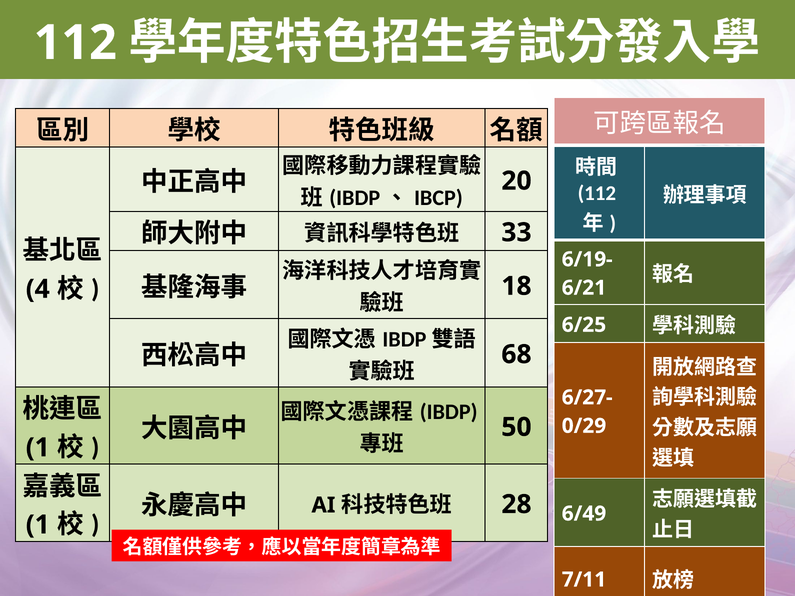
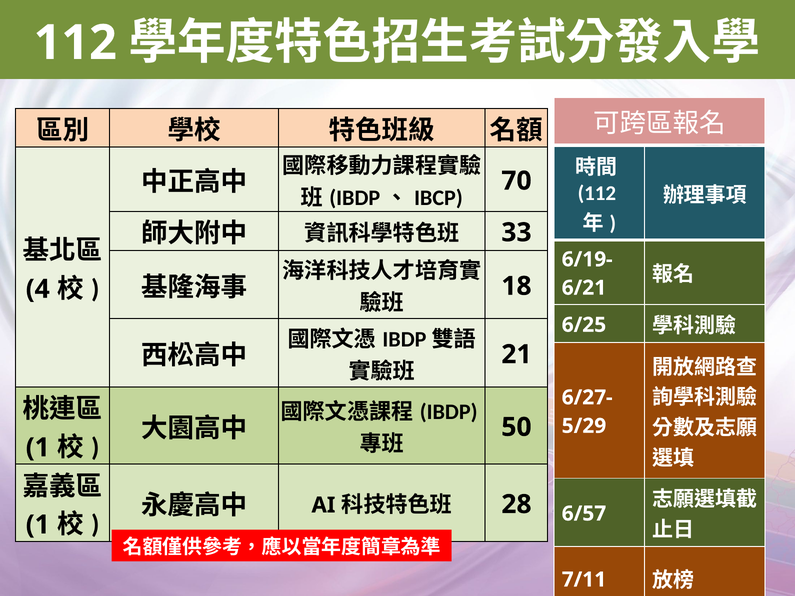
20: 20 -> 70
68: 68 -> 21
0/29: 0/29 -> 5/29
6/49: 6/49 -> 6/57
